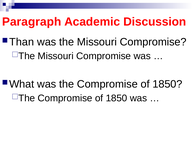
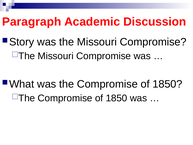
Than: Than -> Story
